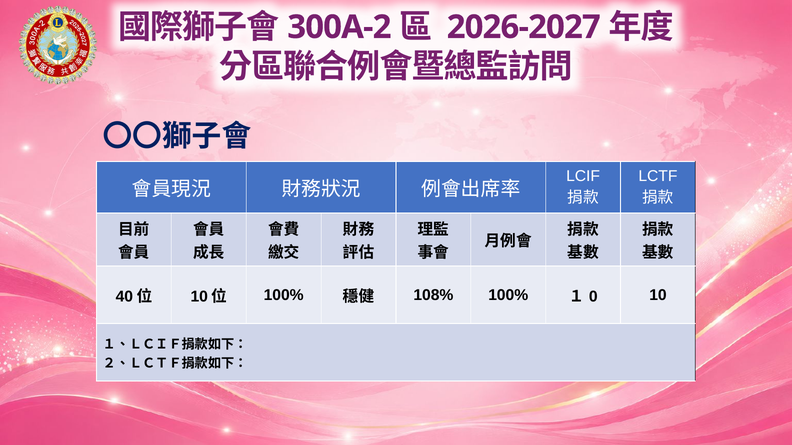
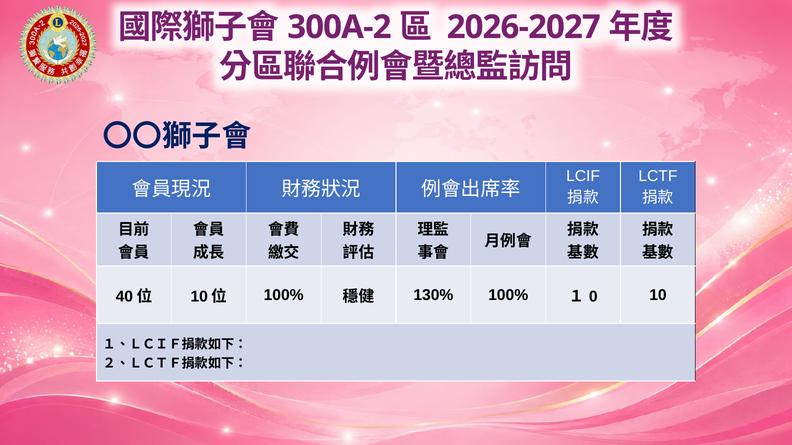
108%: 108% -> 130%
